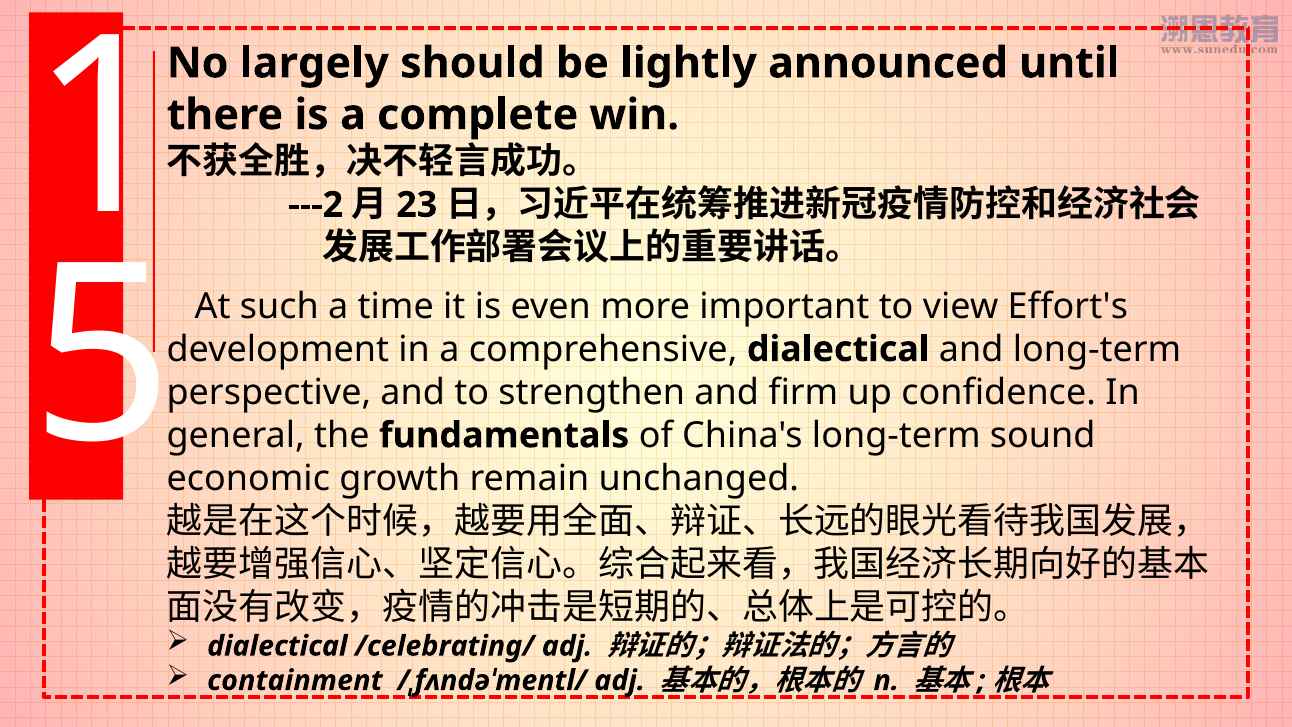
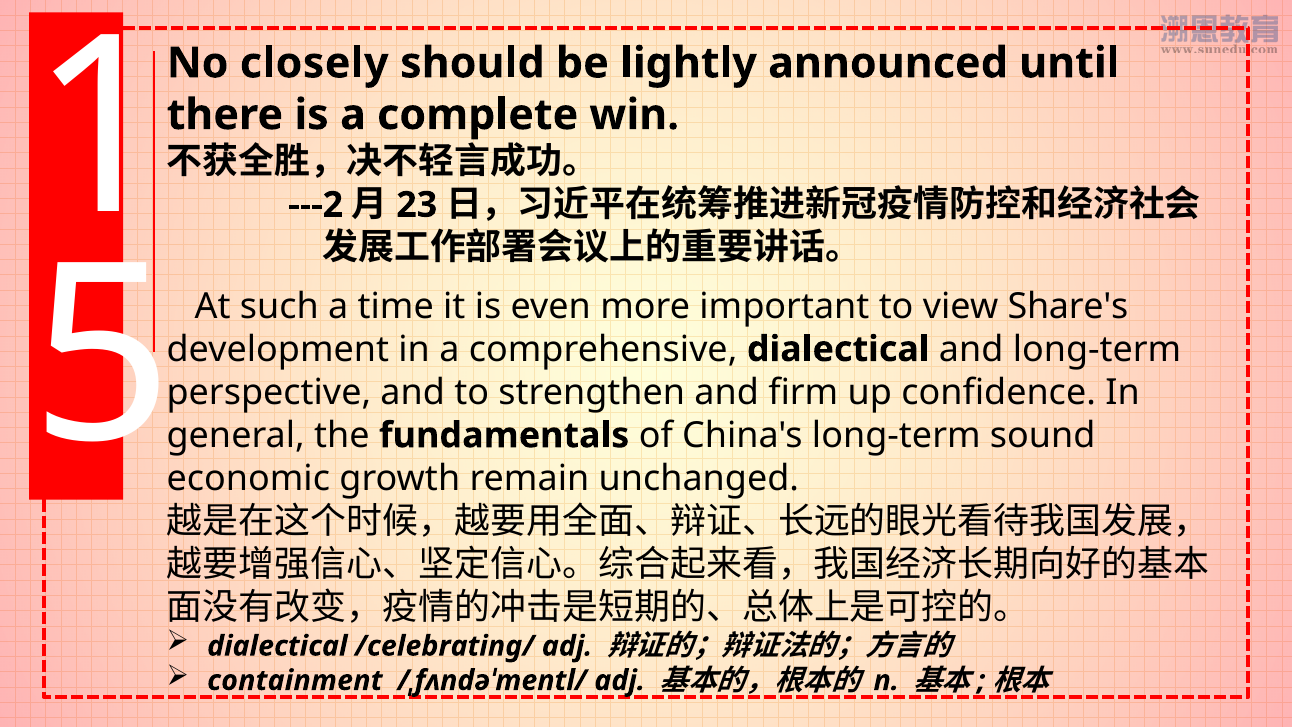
largely: largely -> closely
Effort's: Effort's -> Share's
